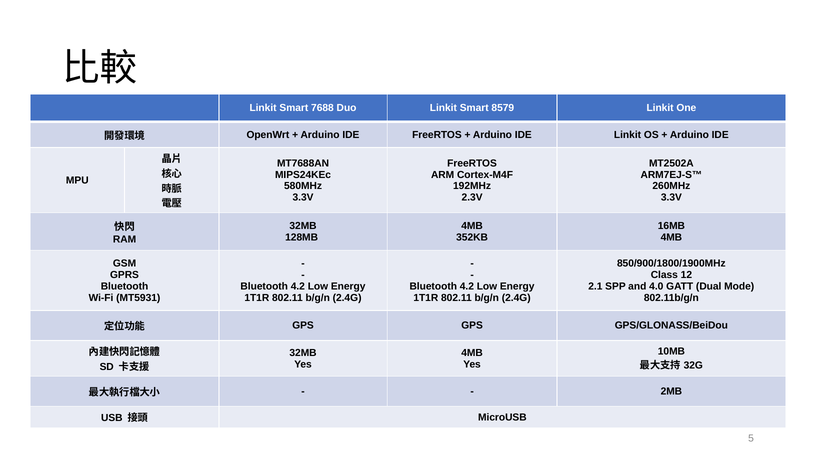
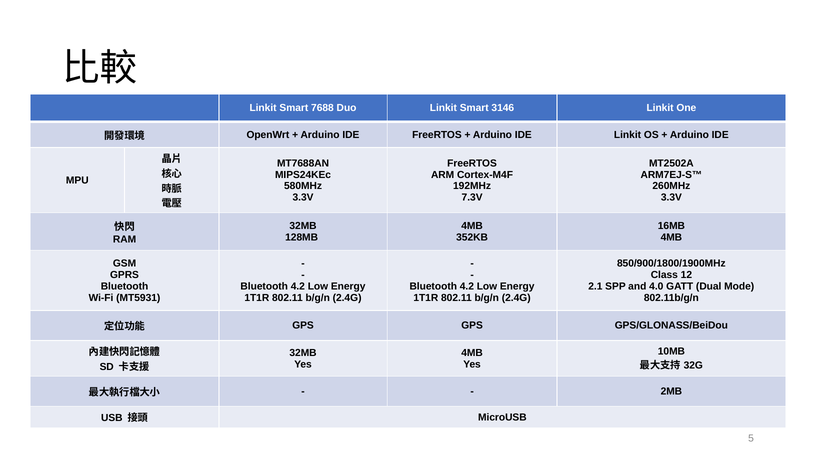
8579: 8579 -> 3146
2.3V: 2.3V -> 7.3V
